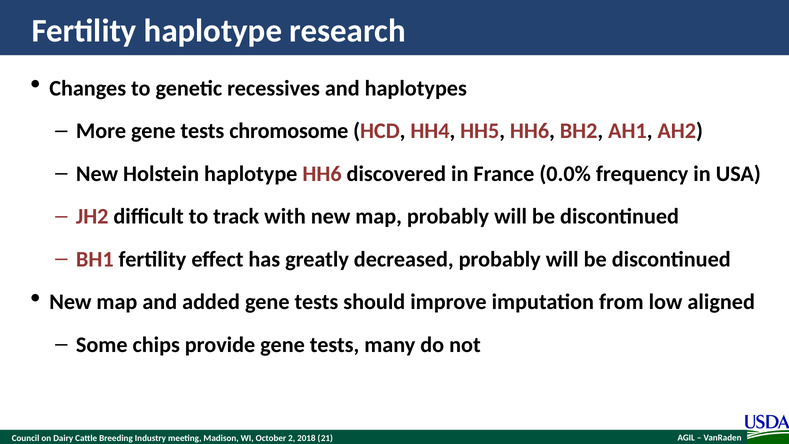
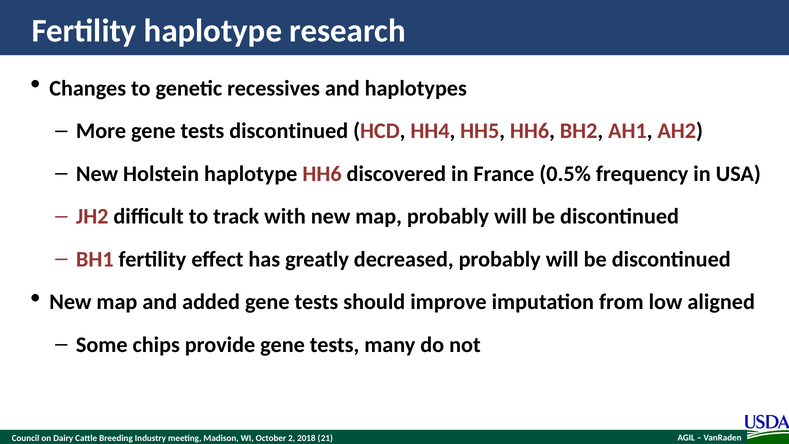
tests chromosome: chromosome -> discontinued
0.0%: 0.0% -> 0.5%
